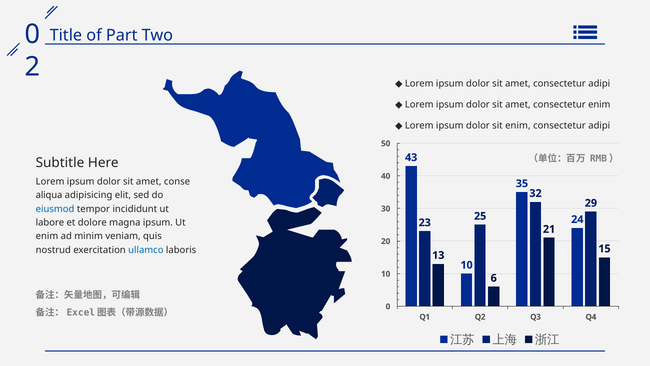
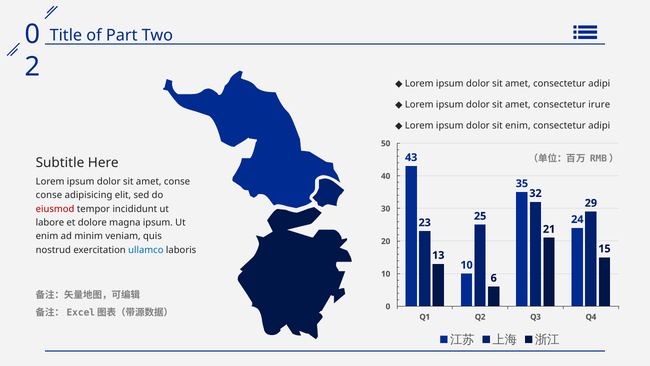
consectetur enim: enim -> irure
aliqua at (49, 195): aliqua -> conse
eiusmod colour: blue -> red
